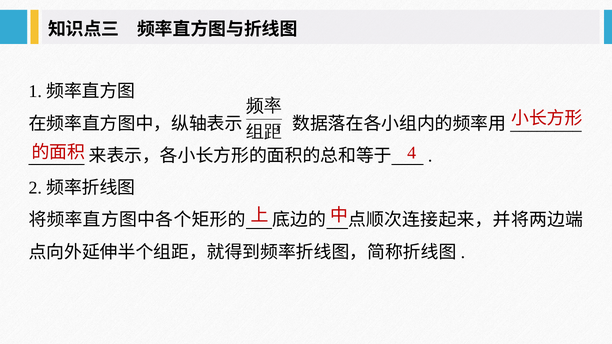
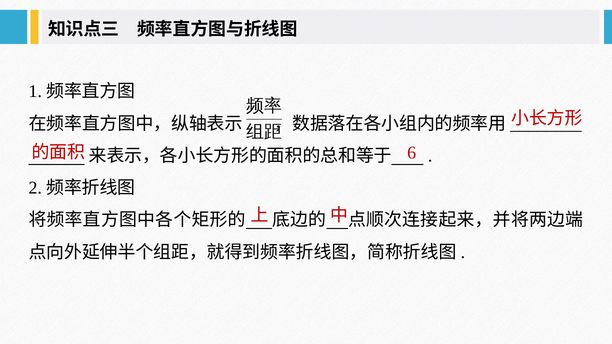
4: 4 -> 6
